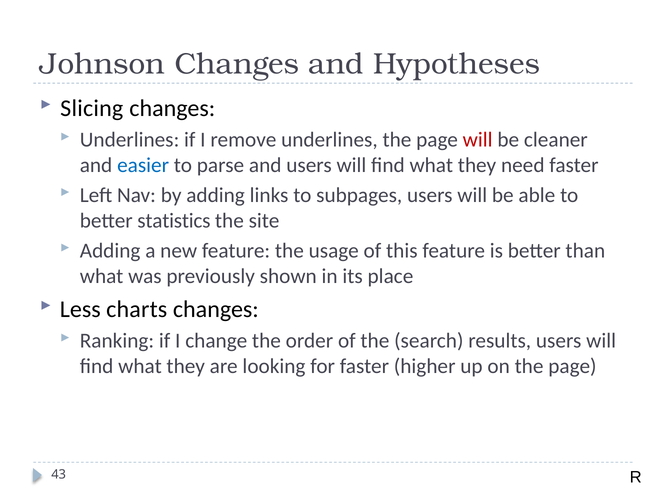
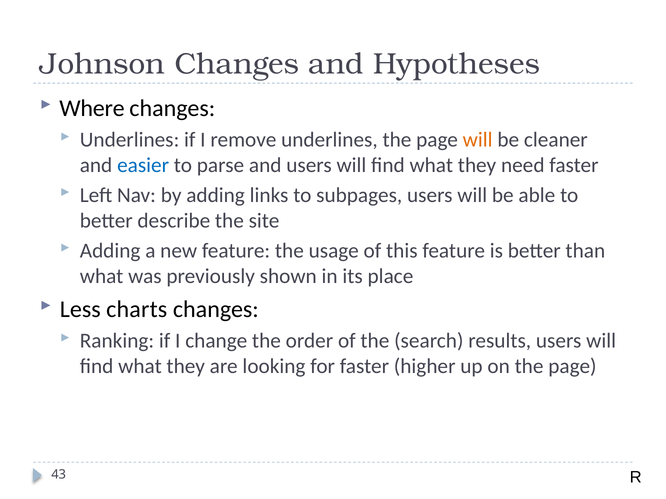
Slicing: Slicing -> Where
will at (478, 140) colour: red -> orange
statistics: statistics -> describe
